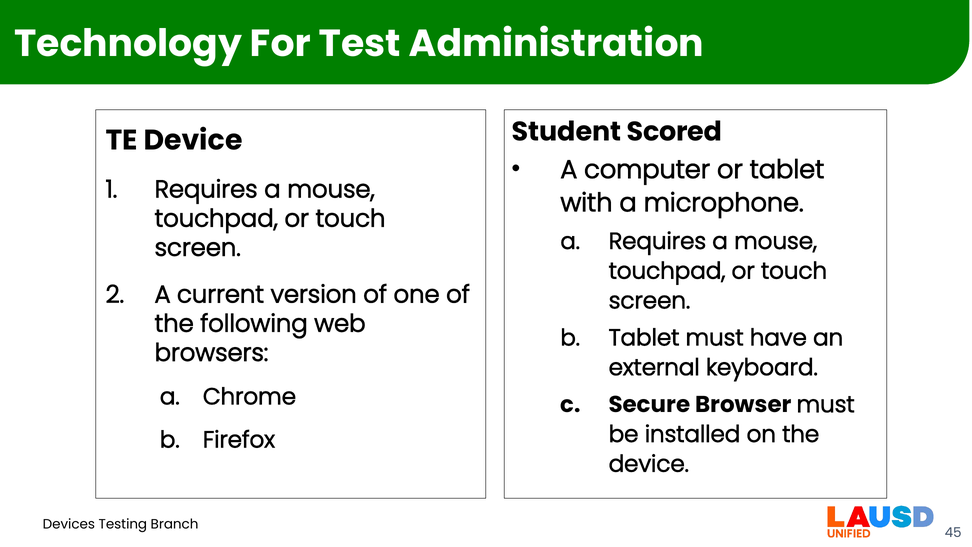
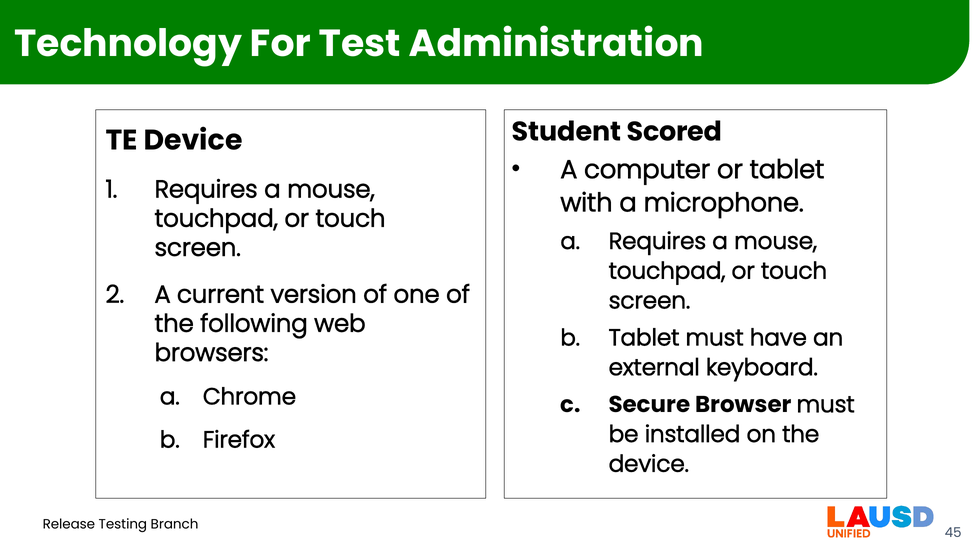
Devices: Devices -> Release
